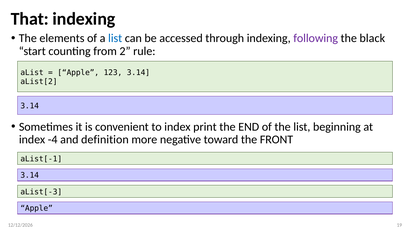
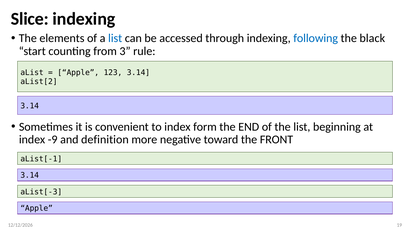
That: That -> Slice
following colour: purple -> blue
2: 2 -> 3
print: print -> form
-4: -4 -> -9
